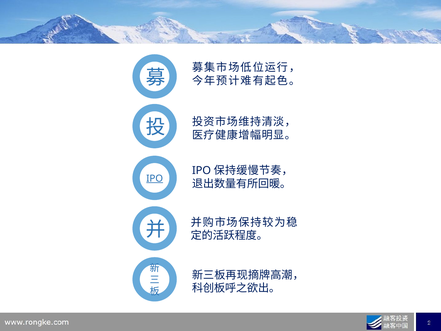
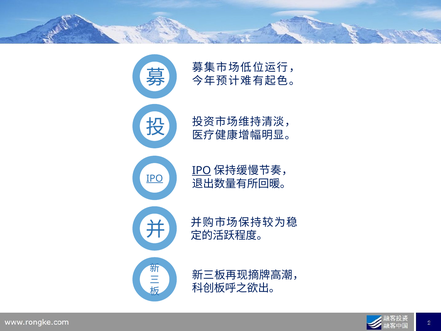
IPO at (202, 170) underline: none -> present
